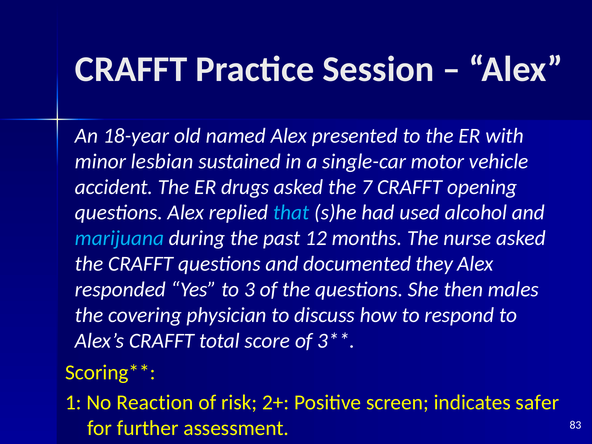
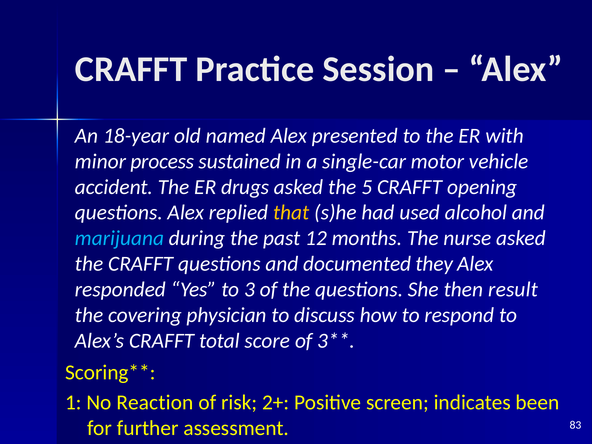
lesbian: lesbian -> process
7: 7 -> 5
that colour: light blue -> yellow
males: males -> result
safer: safer -> been
